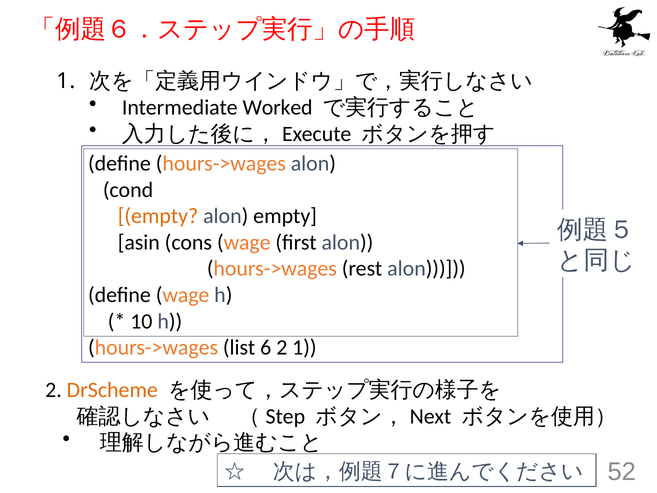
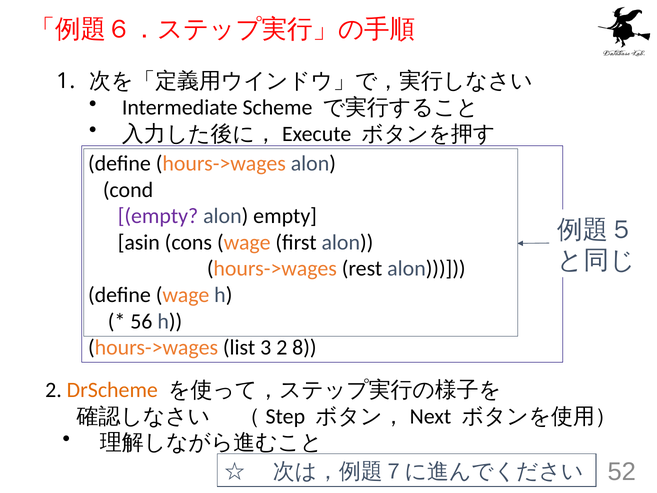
Worked: Worked -> Scheme
empty at (158, 216) colour: orange -> purple
10: 10 -> 56
6: 6 -> 3
2 1: 1 -> 8
